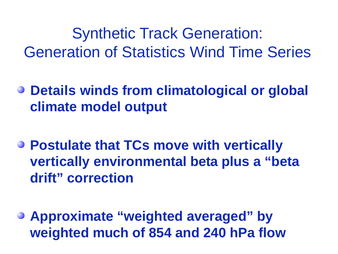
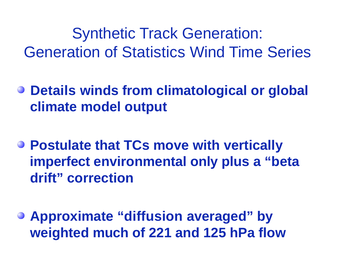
vertically at (60, 161): vertically -> imperfect
environmental beta: beta -> only
Approximate weighted: weighted -> diffusion
854: 854 -> 221
240: 240 -> 125
